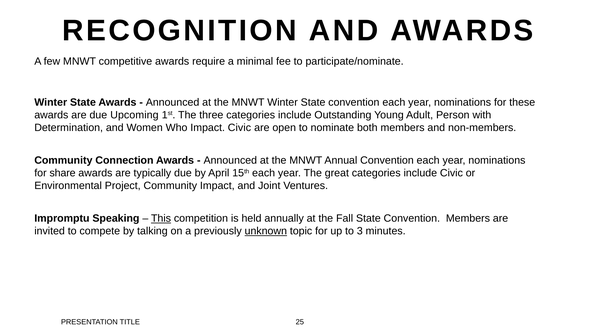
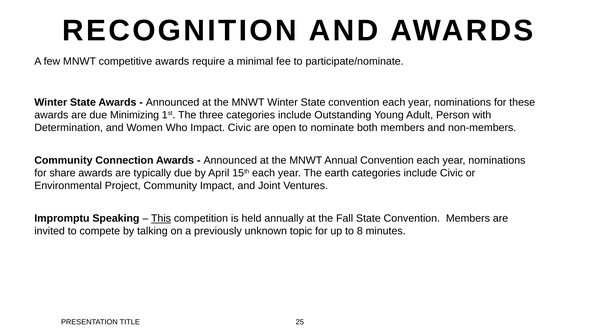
Upcoming: Upcoming -> Minimizing
great: great -> earth
unknown underline: present -> none
3: 3 -> 8
